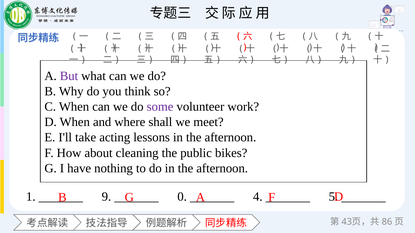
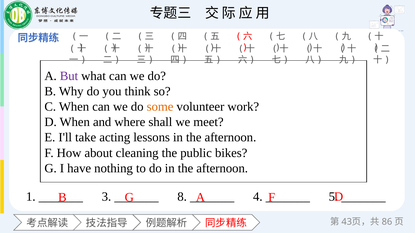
some colour: purple -> orange
9: 9 -> 3
0: 0 -> 8
